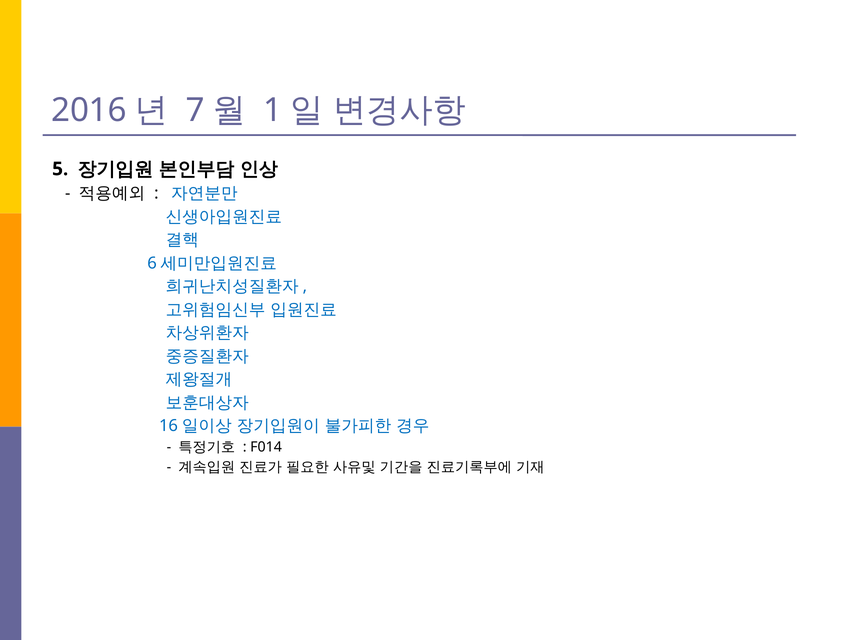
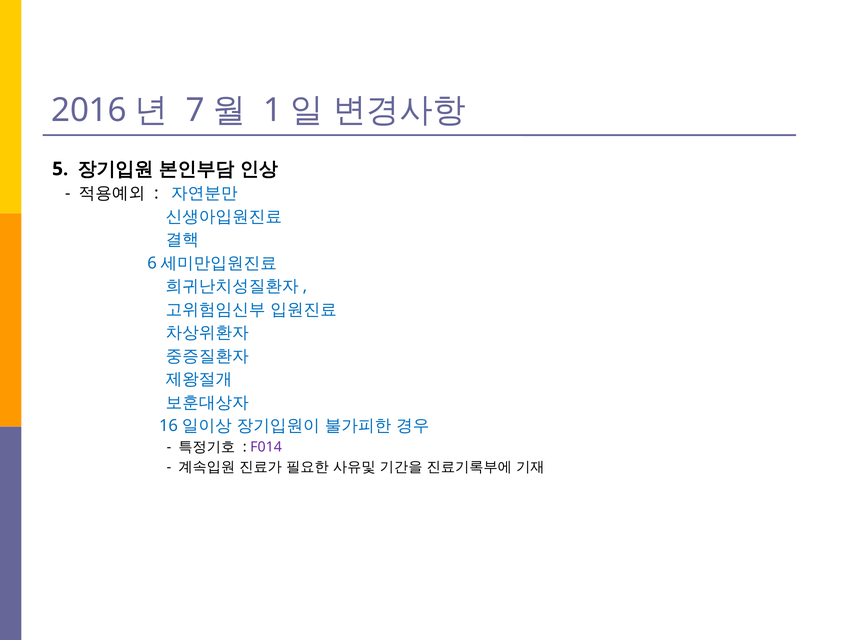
F014 colour: black -> purple
